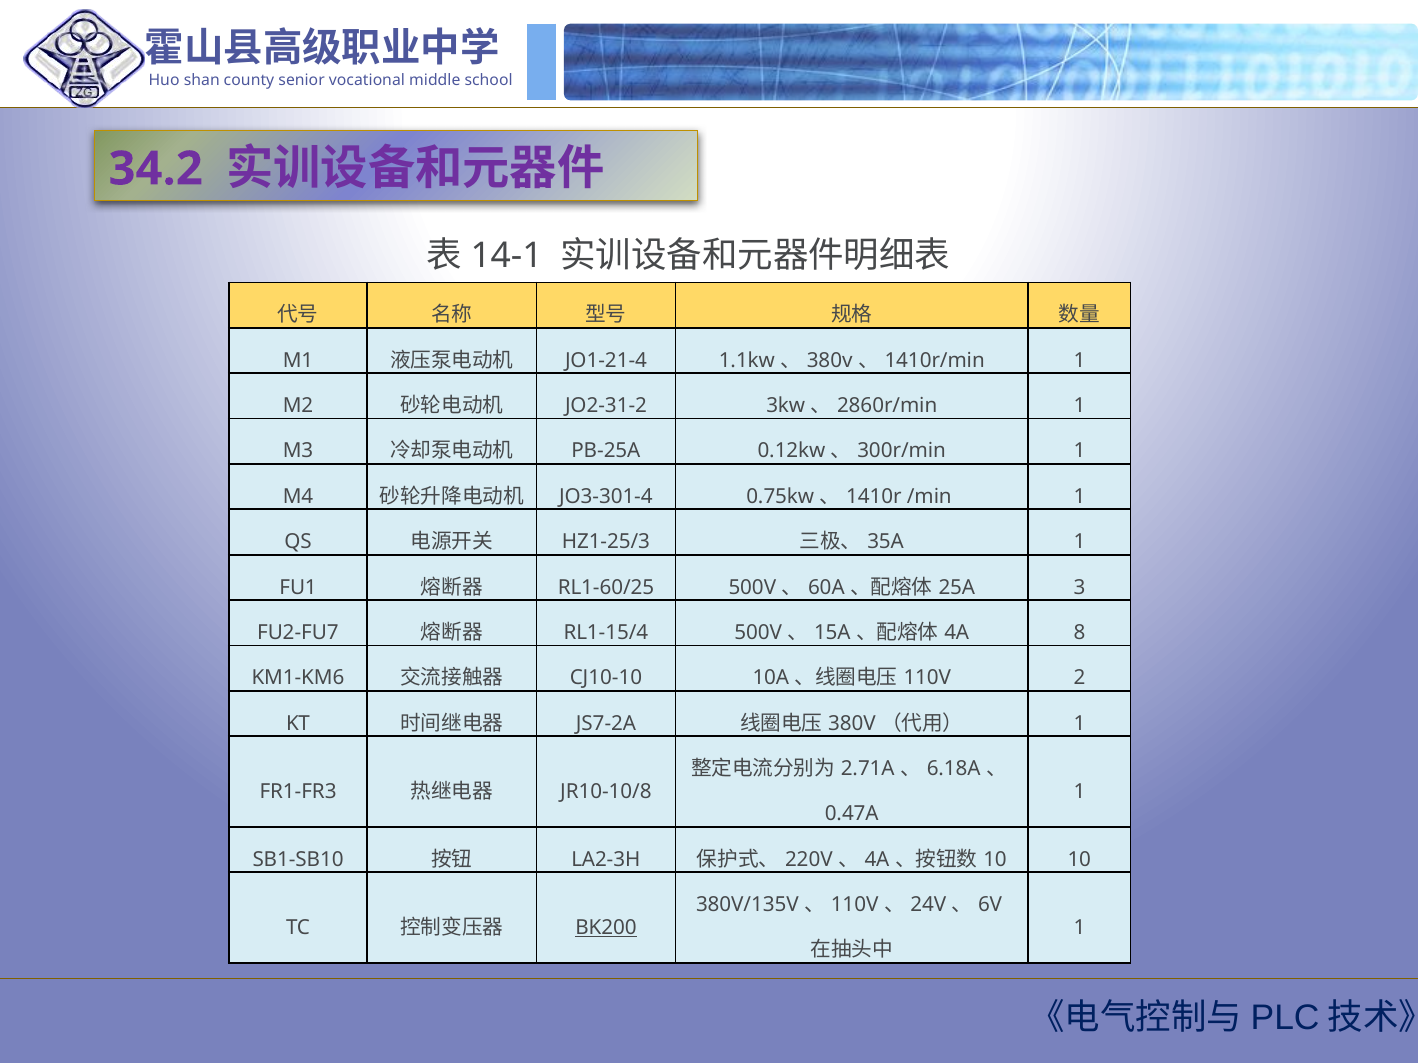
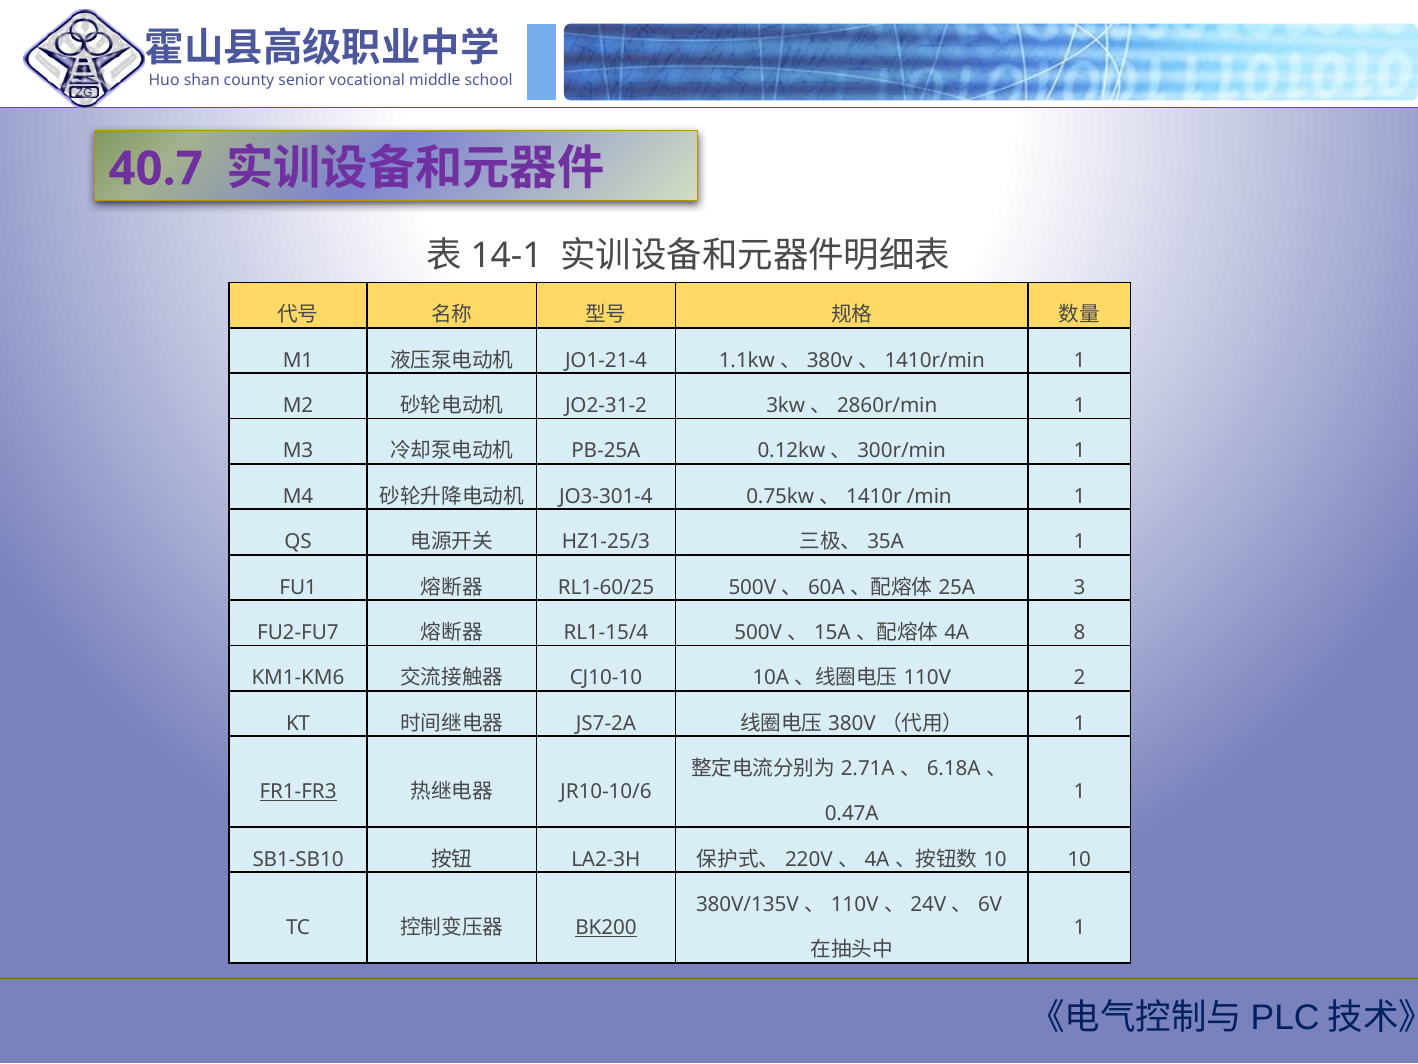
34.2: 34.2 -> 40.7
FR1-FR3 underline: none -> present
JR10-10/8: JR10-10/8 -> JR10-10/6
